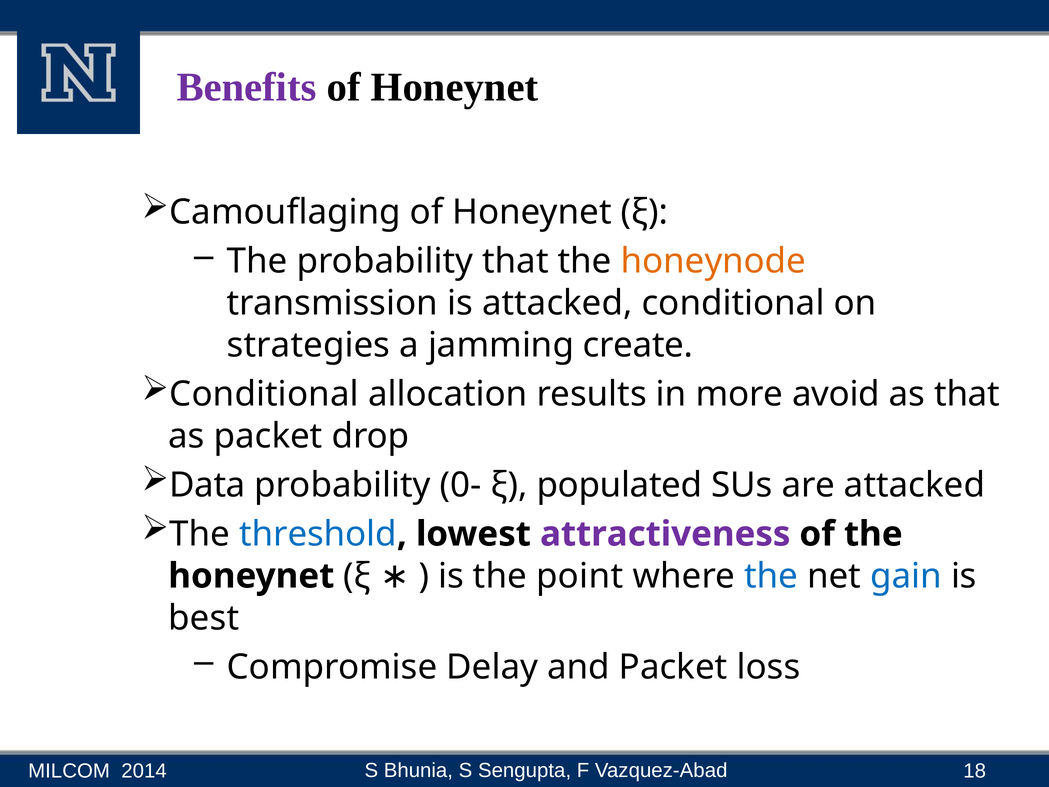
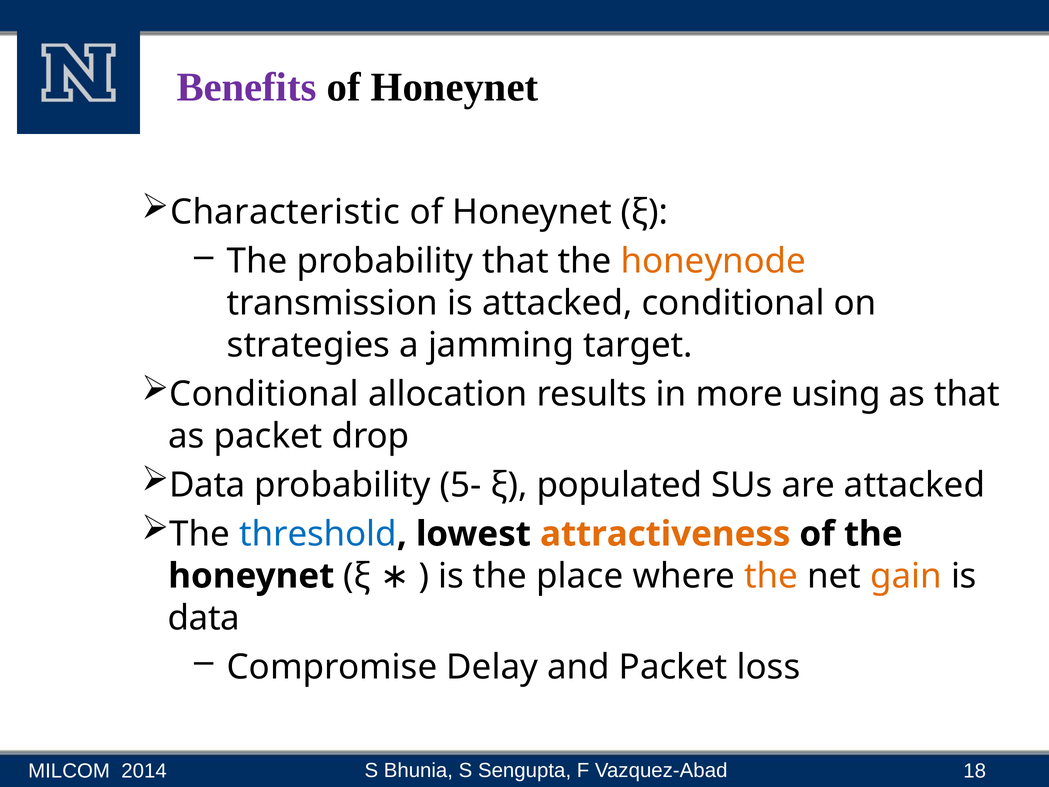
Camouflaging: Camouflaging -> Characteristic
create: create -> target
avoid: avoid -> using
0-: 0- -> 5-
attractiveness colour: purple -> orange
point: point -> place
the at (771, 576) colour: blue -> orange
gain colour: blue -> orange
best at (204, 618): best -> data
